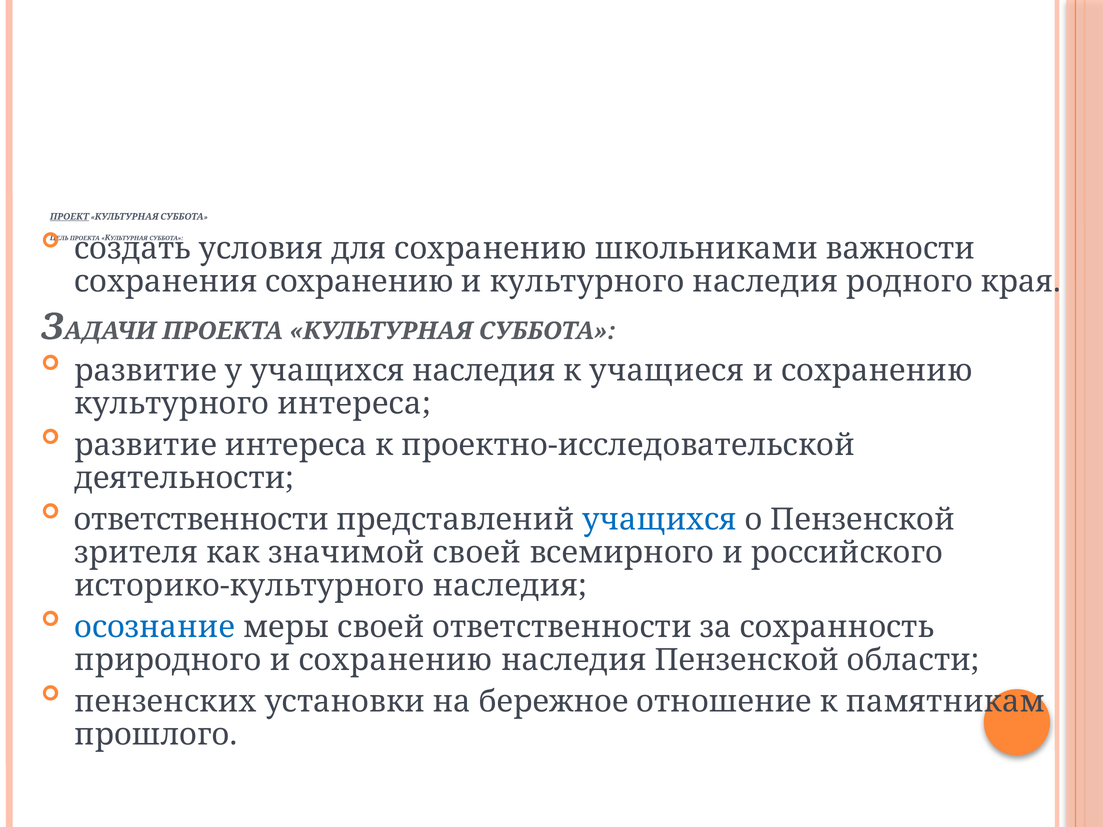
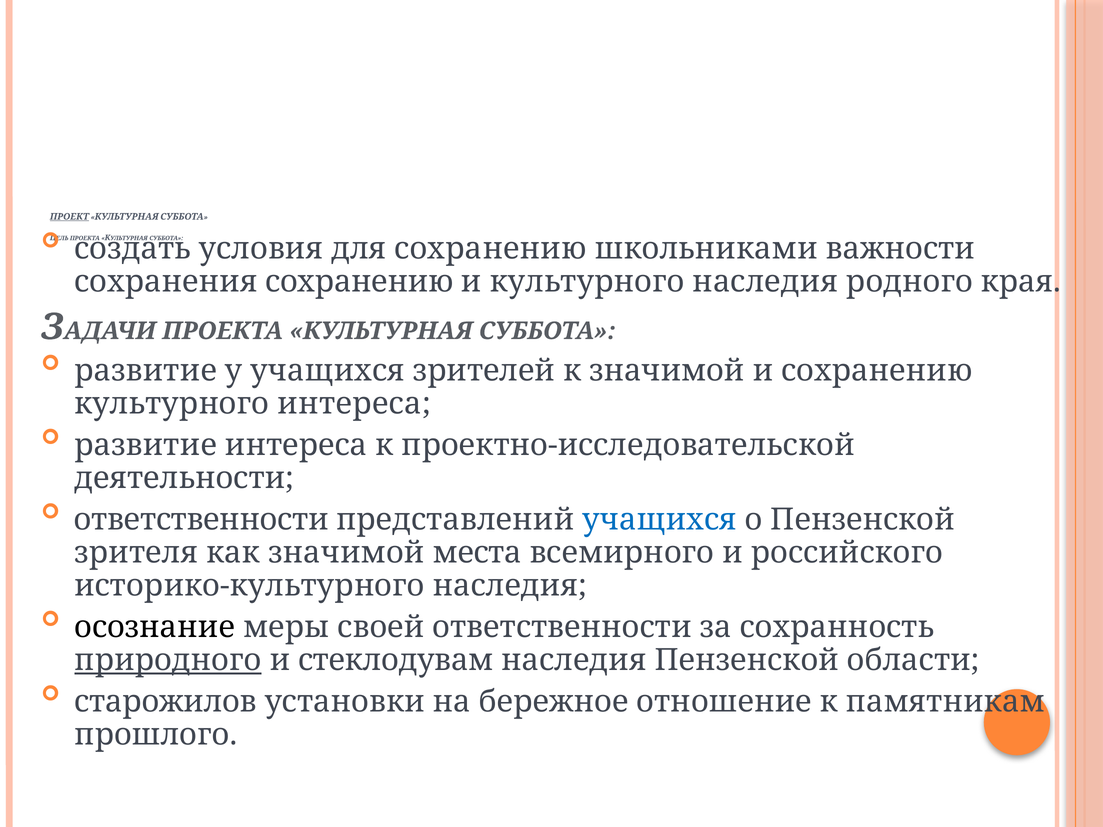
учащихся наследия: наследия -> зрителей
к учащиеся: учащиеся -> значимой
значимой своей: своей -> места
осознание colour: blue -> black
природного underline: none -> present
сохранению at (395, 660): сохранению -> стеклодувам
пензенских: пензенских -> старожилов
